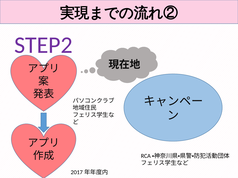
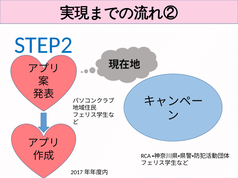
STEP2 colour: purple -> blue
